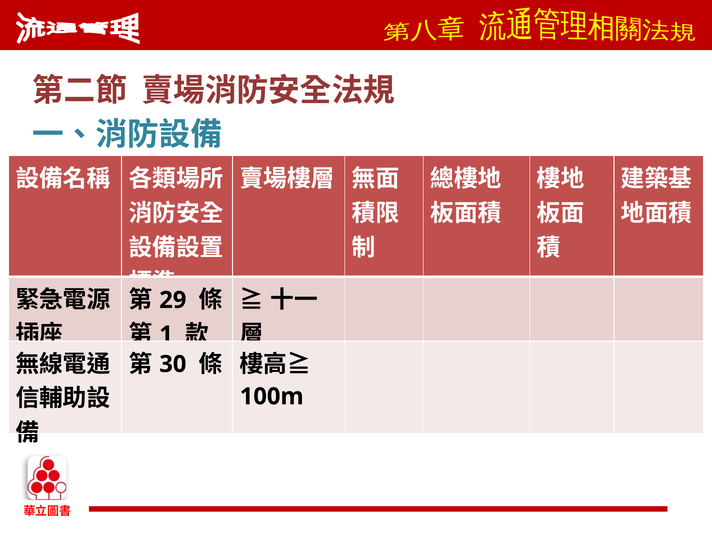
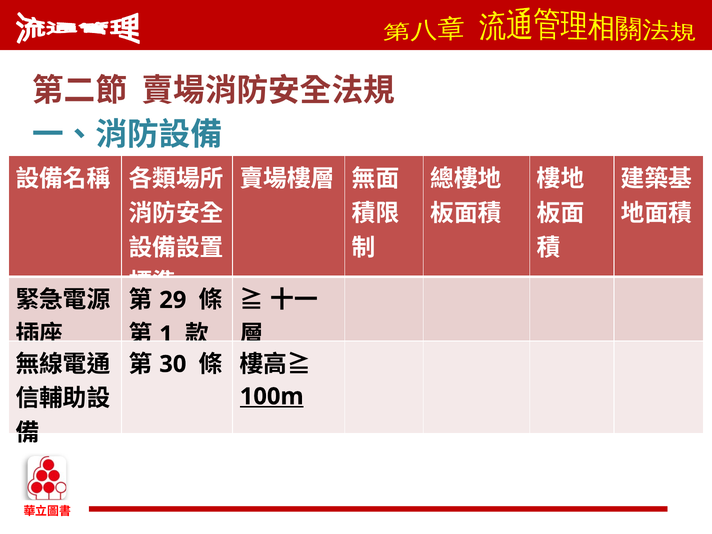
100m underline: none -> present
